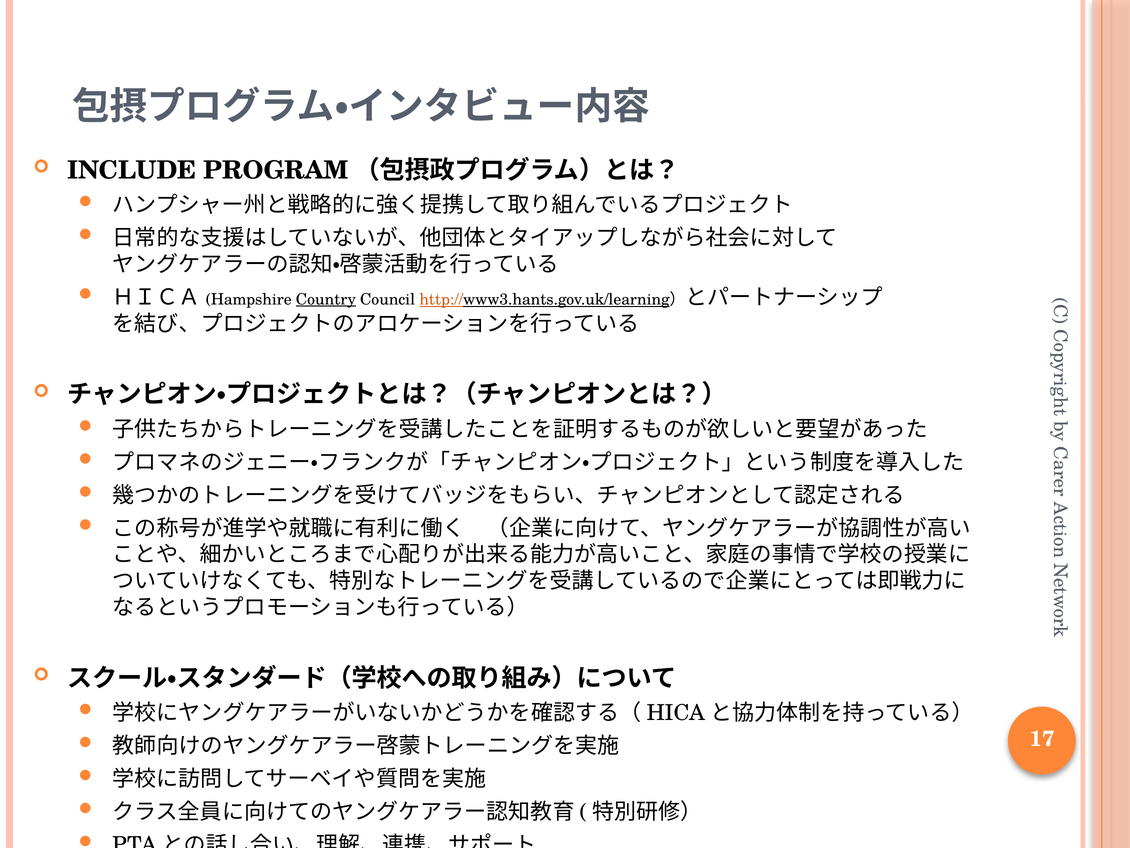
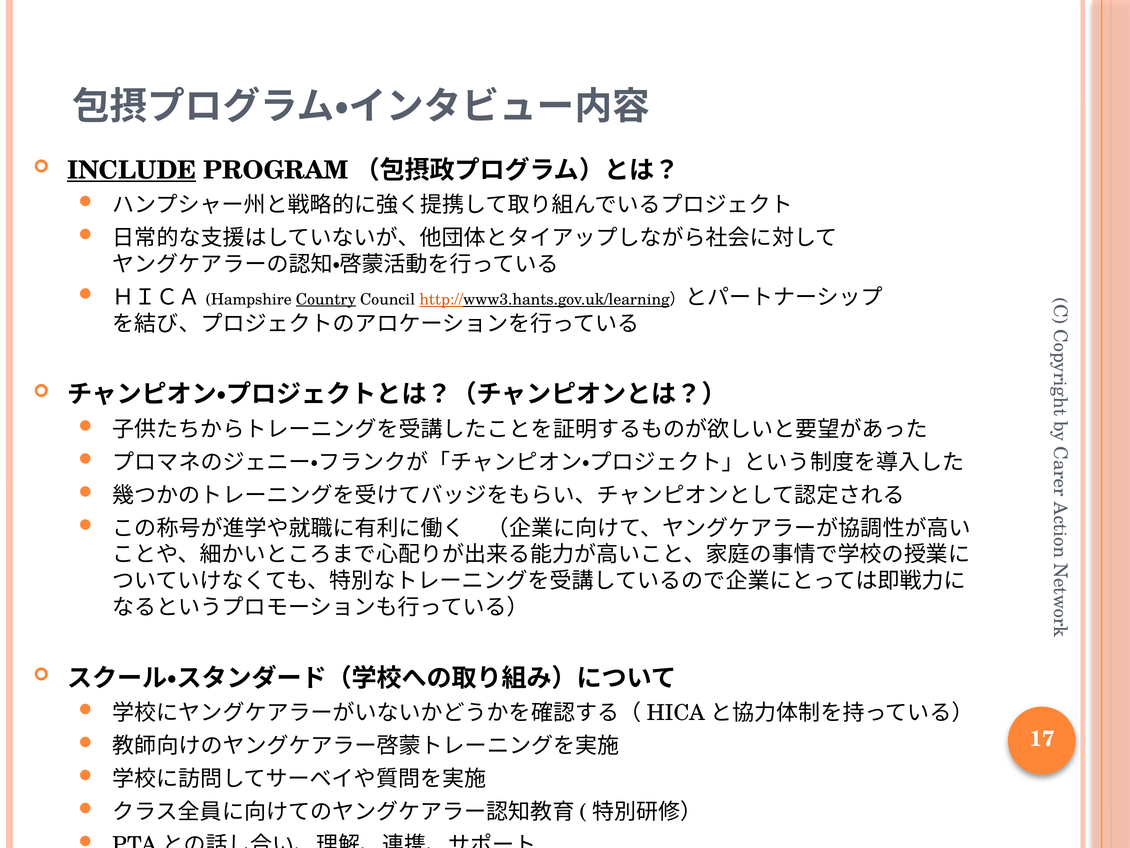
INCLUDE underline: none -> present
